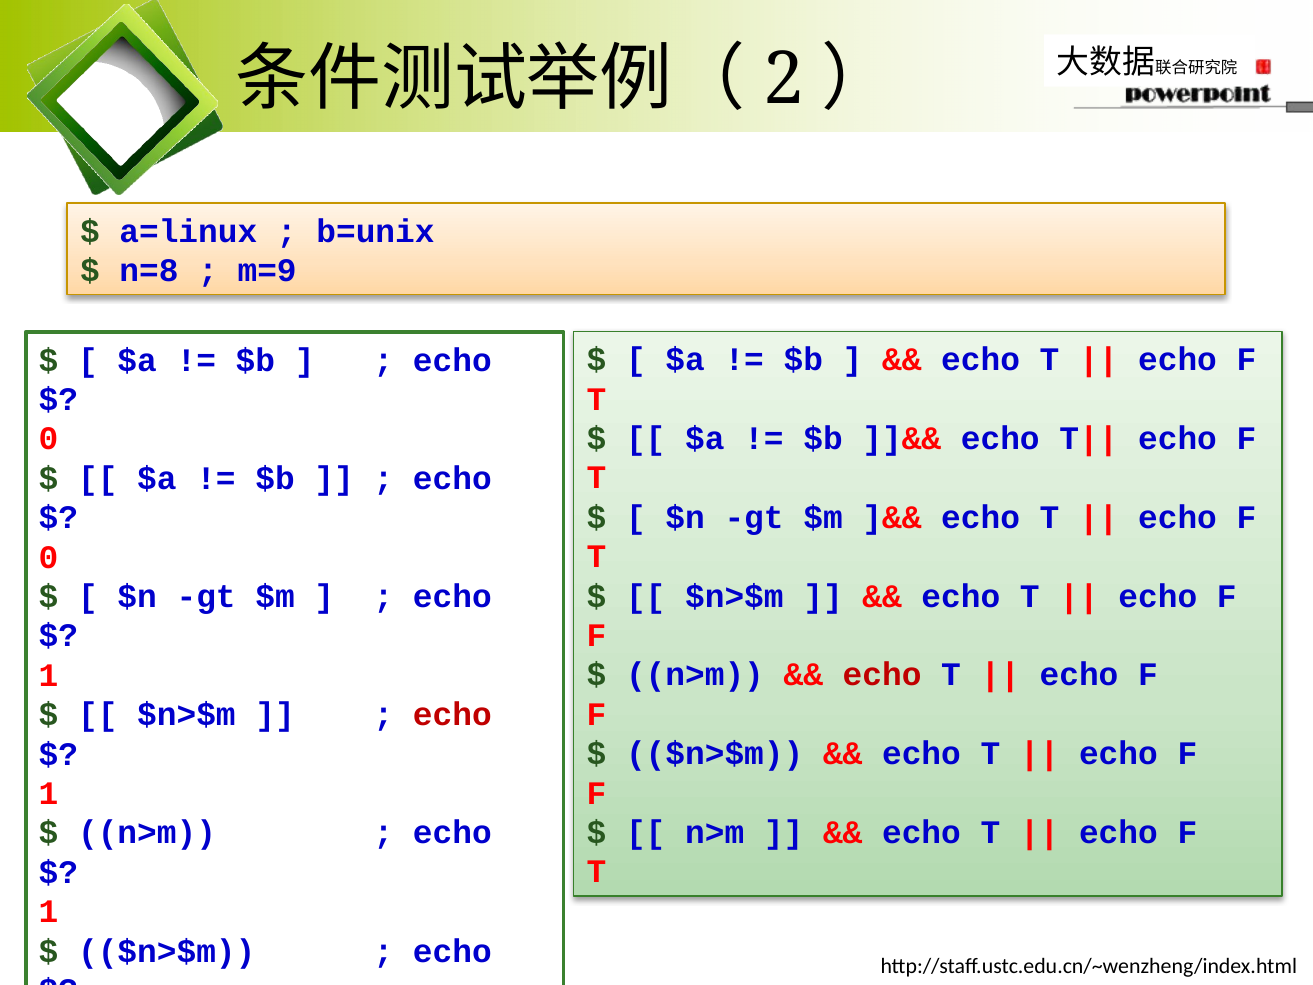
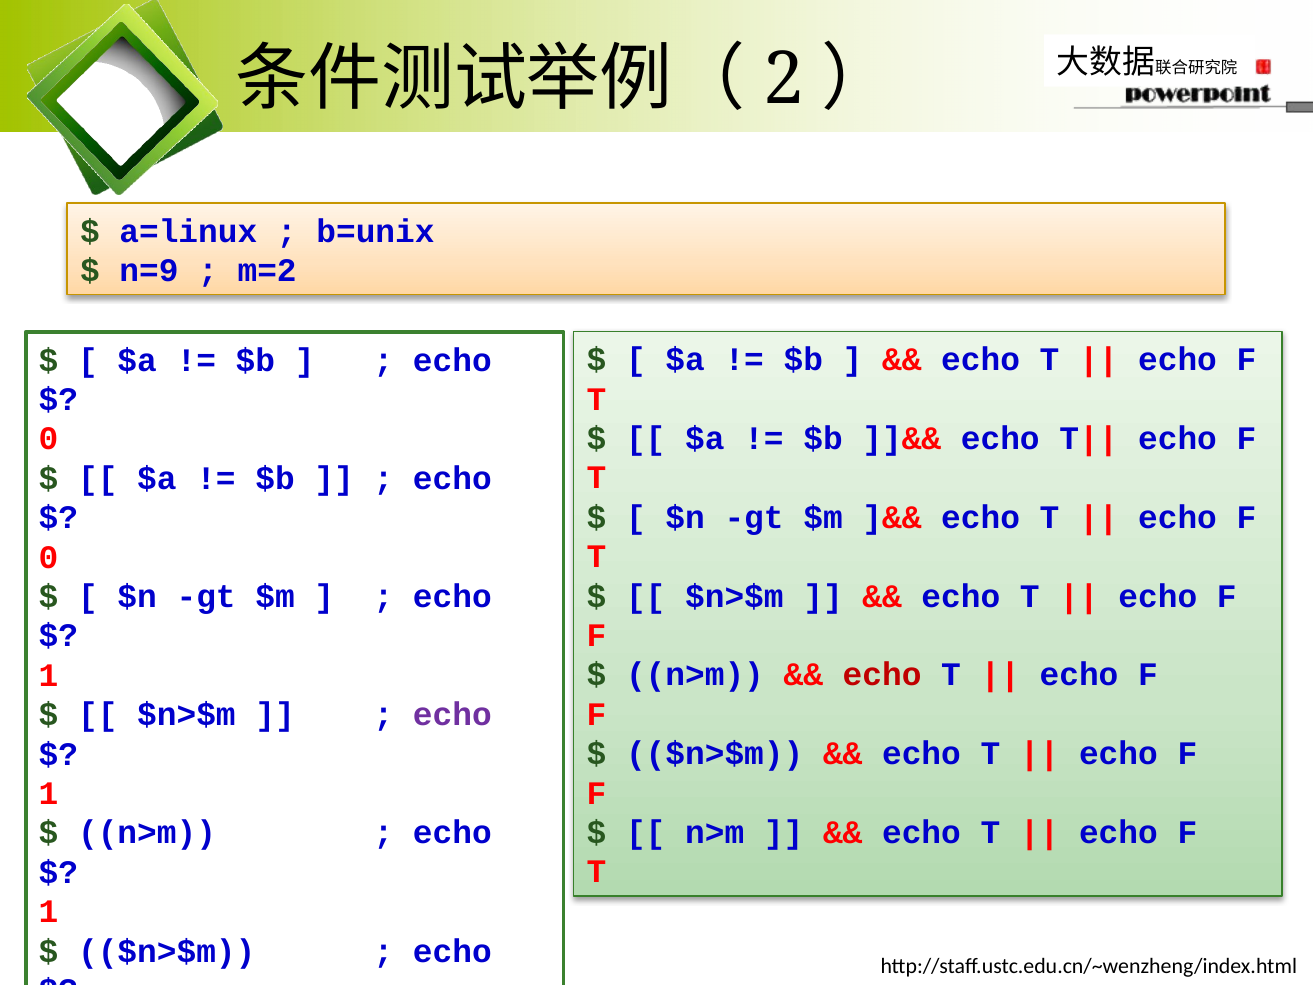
n=8: n=8 -> n=9
m=9: m=9 -> m=2
echo at (452, 715) colour: red -> purple
